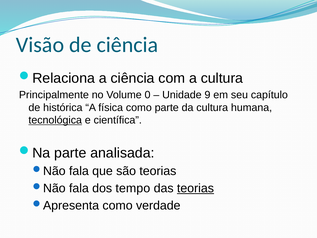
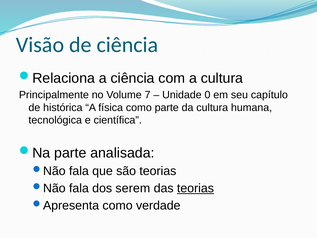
0: 0 -> 7
9: 9 -> 0
tecnológica underline: present -> none
tempo: tempo -> serem
